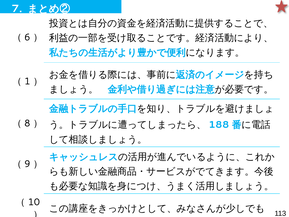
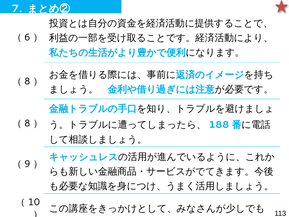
1 at (27, 81): 1 -> 8
